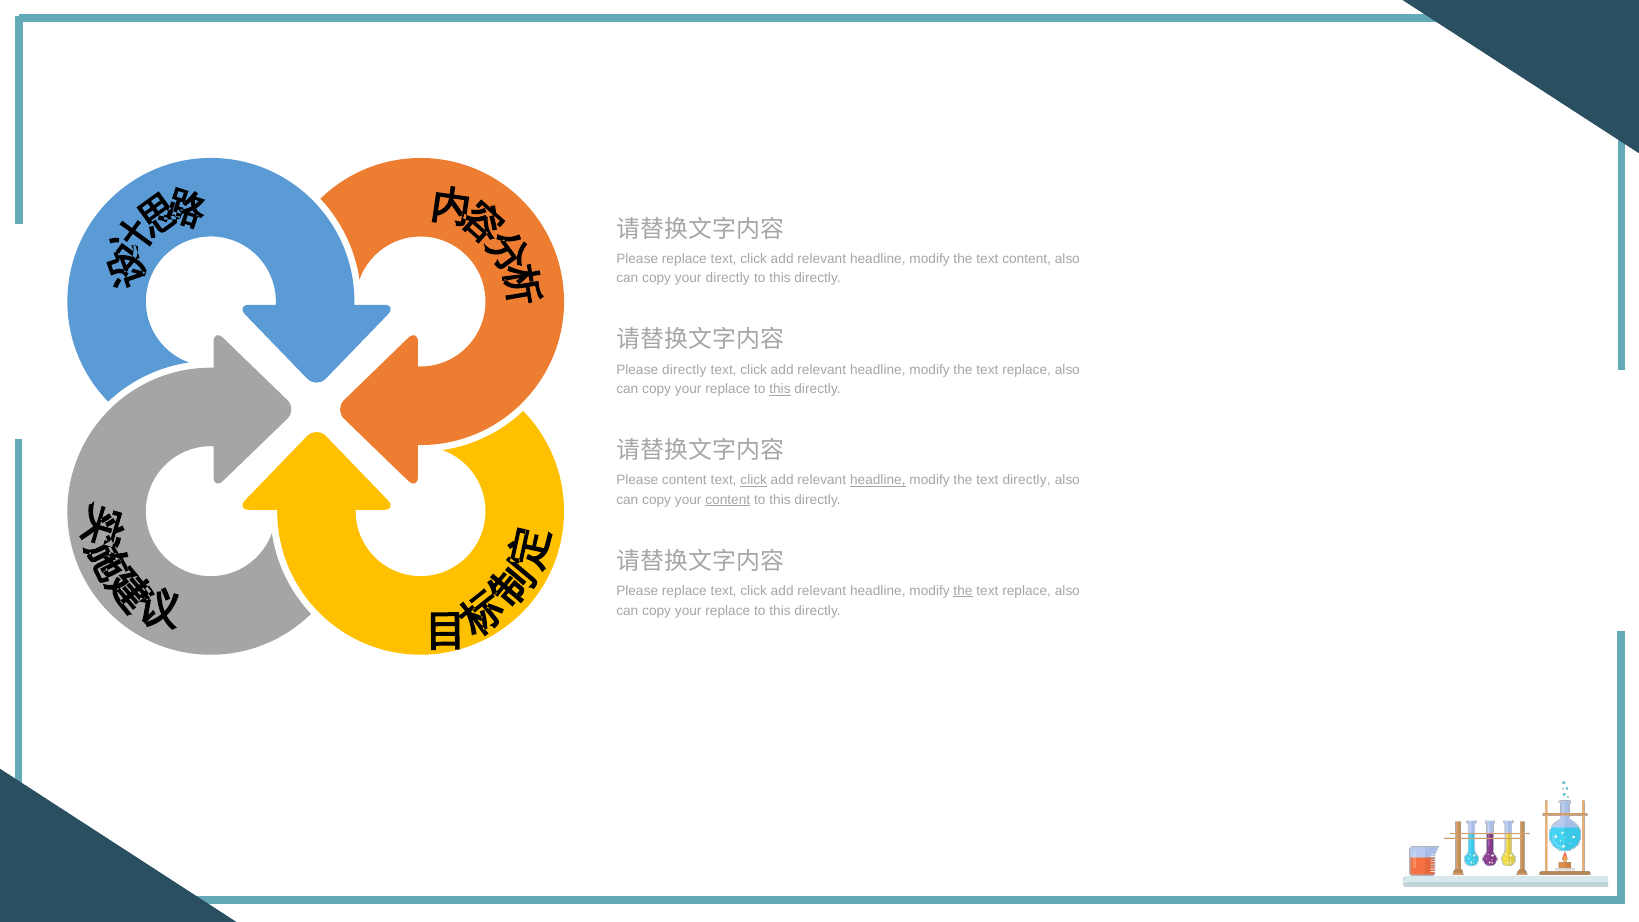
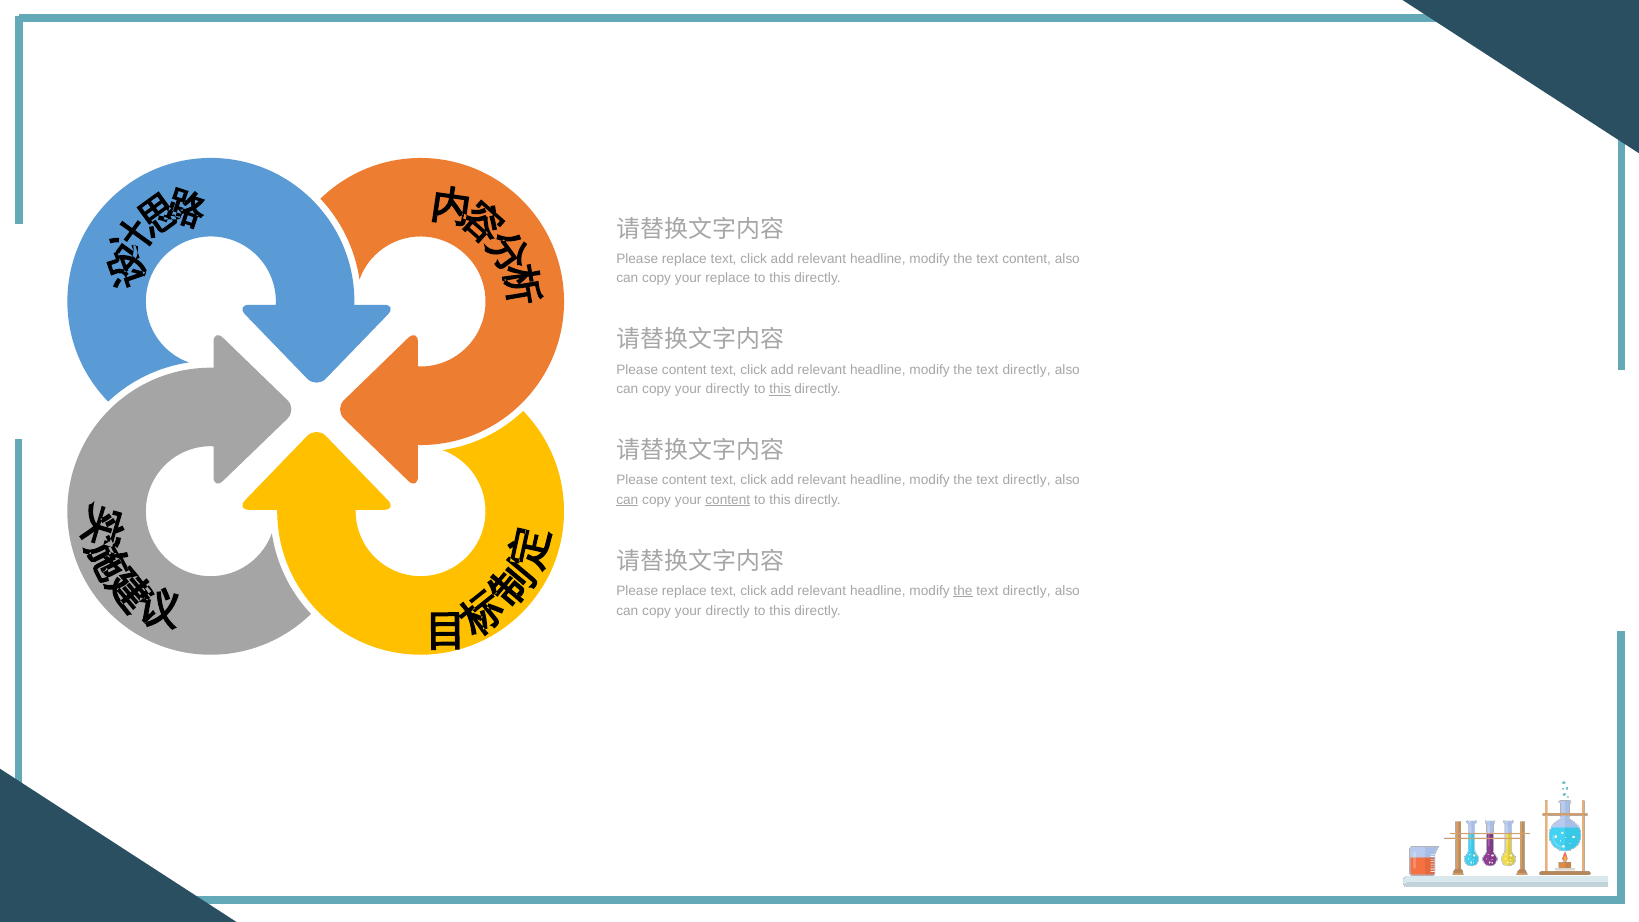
your directly: directly -> replace
directly at (684, 369): directly -> content
replace at (1027, 369): replace -> directly
replace at (728, 389): replace -> directly
click at (754, 480) underline: present -> none
headline at (878, 480) underline: present -> none
can at (627, 500) underline: none -> present
replace at (1027, 591): replace -> directly
replace at (728, 611): replace -> directly
